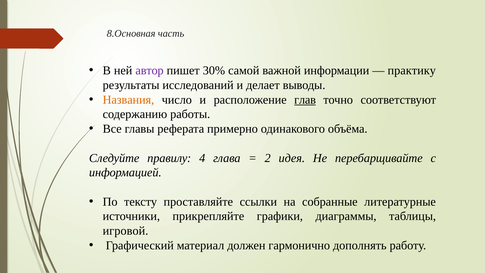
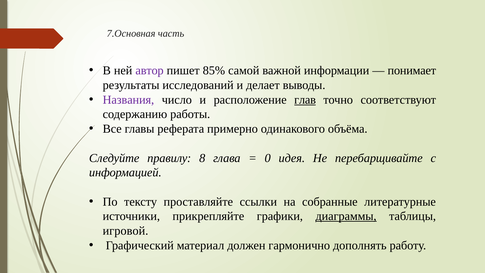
8.Основная: 8.Основная -> 7.Основная
30%: 30% -> 85%
практику: практику -> понимает
Названия colour: orange -> purple
4: 4 -> 8
2: 2 -> 0
диаграммы underline: none -> present
